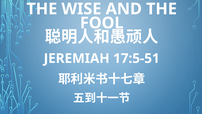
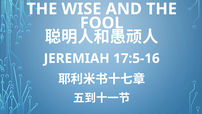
17:5-51: 17:5-51 -> 17:5-16
